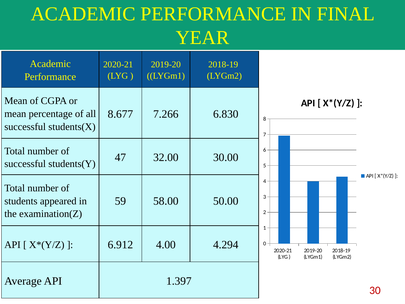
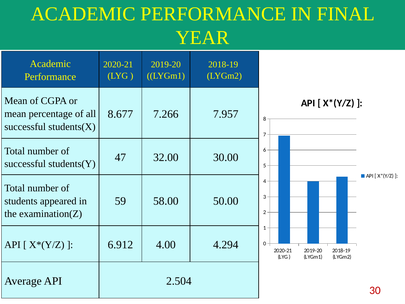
6.830: 6.830 -> 7.957
1.397: 1.397 -> 2.504
